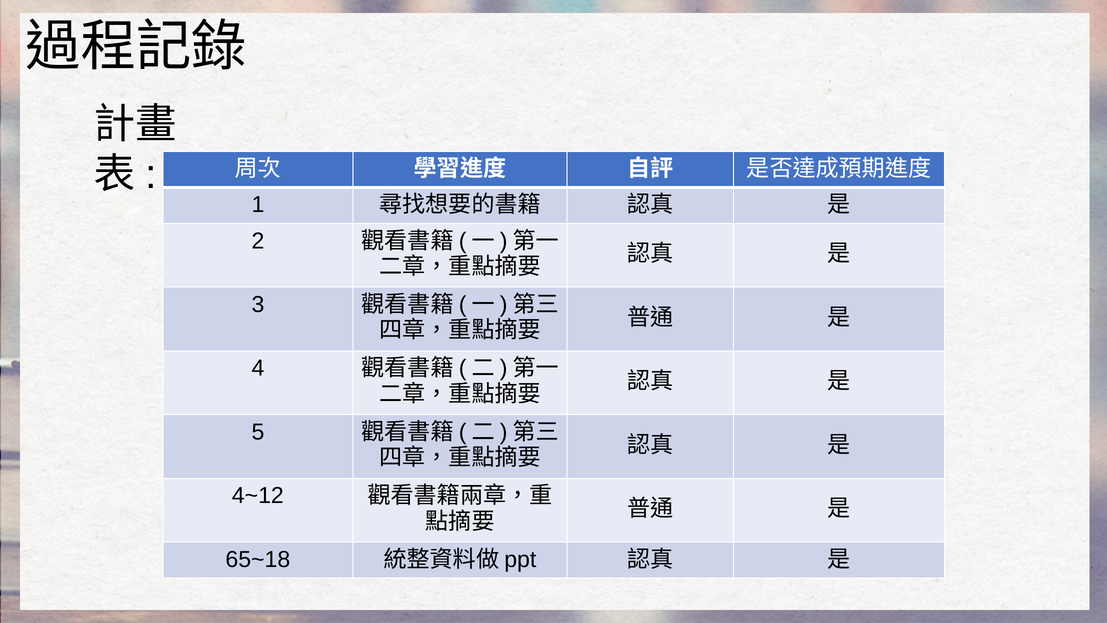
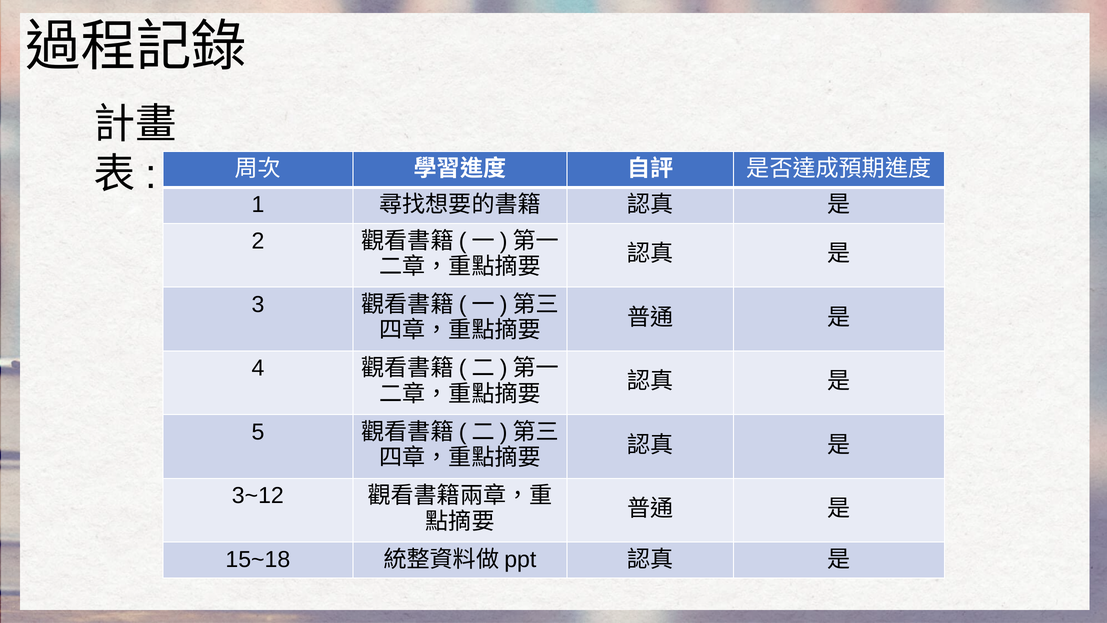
4~12: 4~12 -> 3~12
65~18: 65~18 -> 15~18
